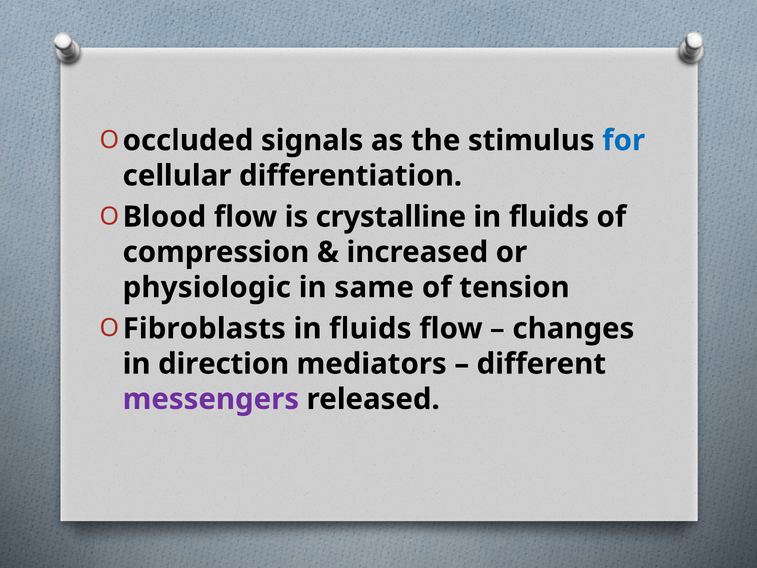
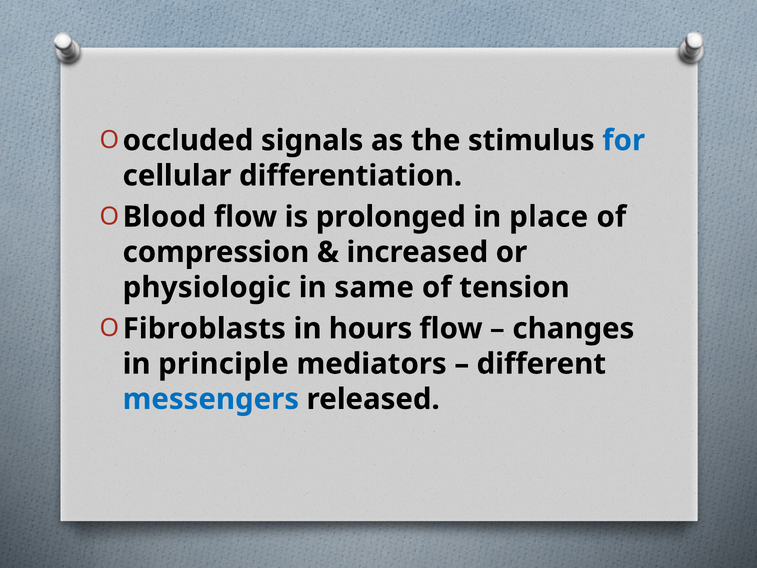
crystalline: crystalline -> prolonged
fluids at (549, 217): fluids -> place
fluids at (370, 328): fluids -> hours
direction: direction -> principle
messengers colour: purple -> blue
